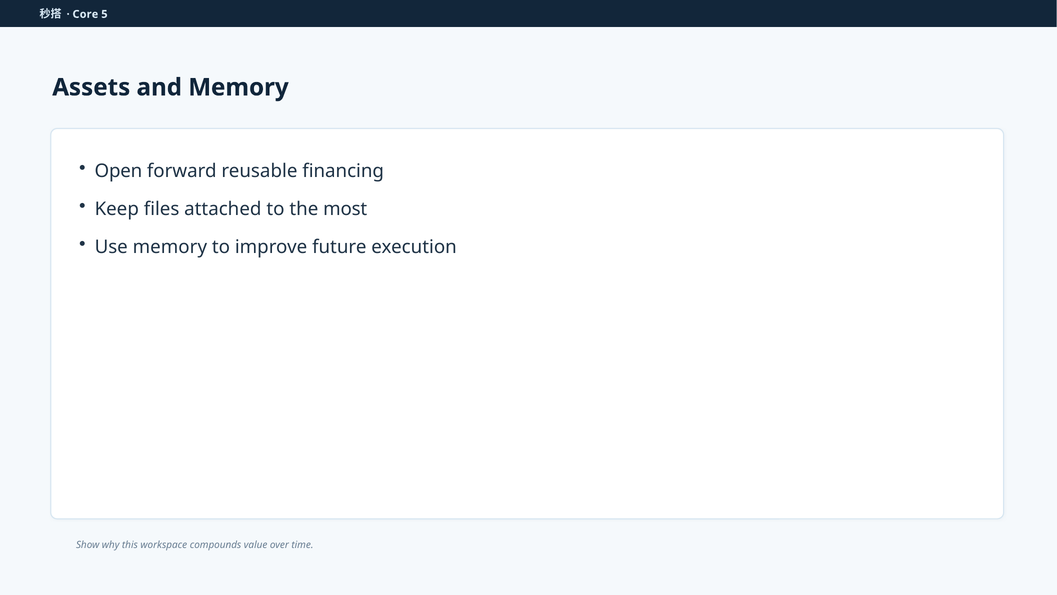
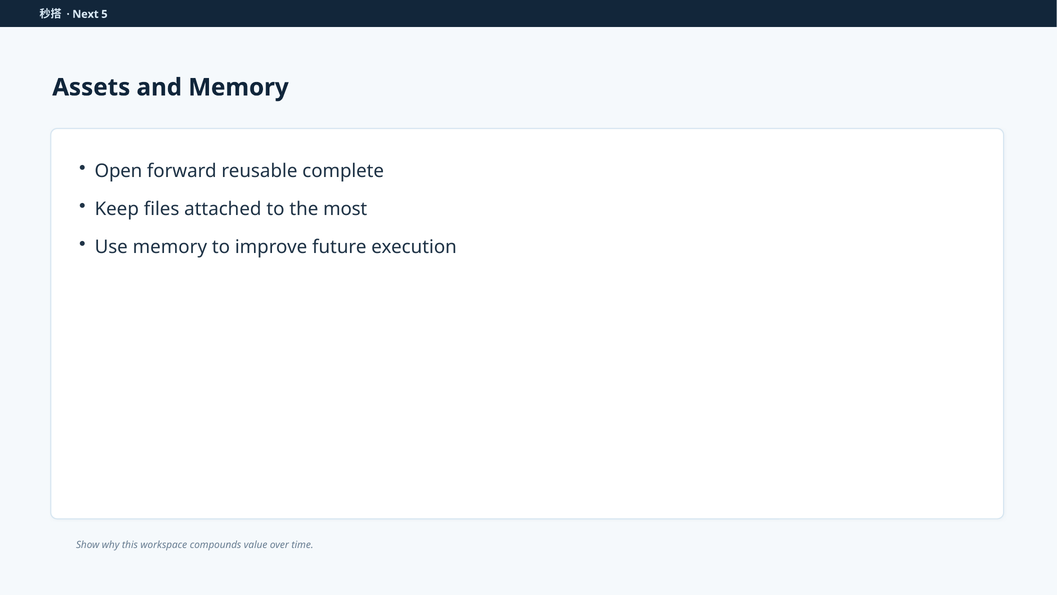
Core: Core -> Next
financing: financing -> complete
